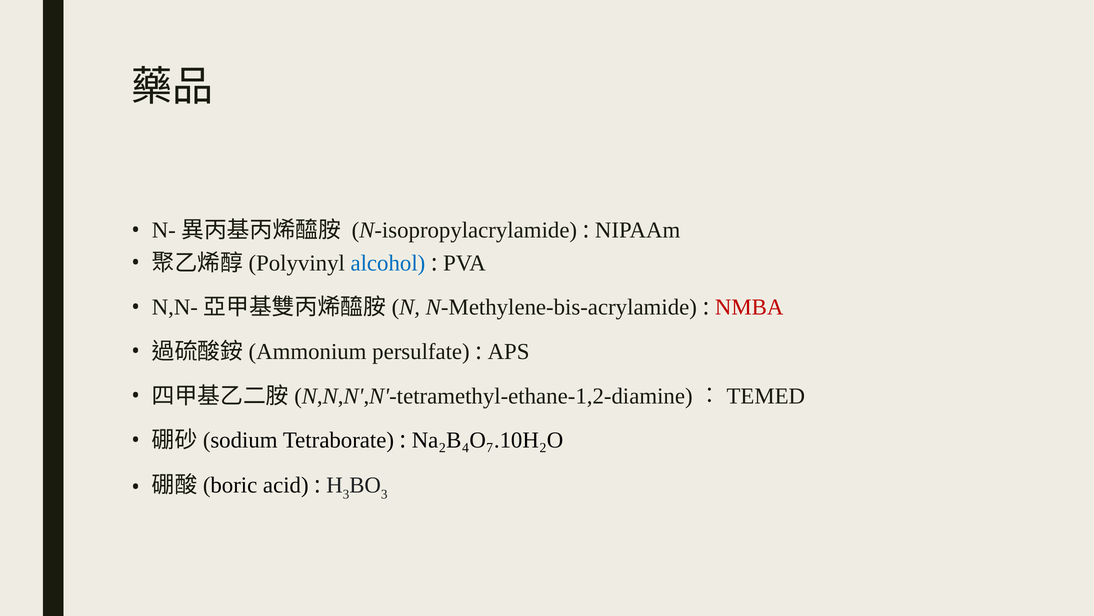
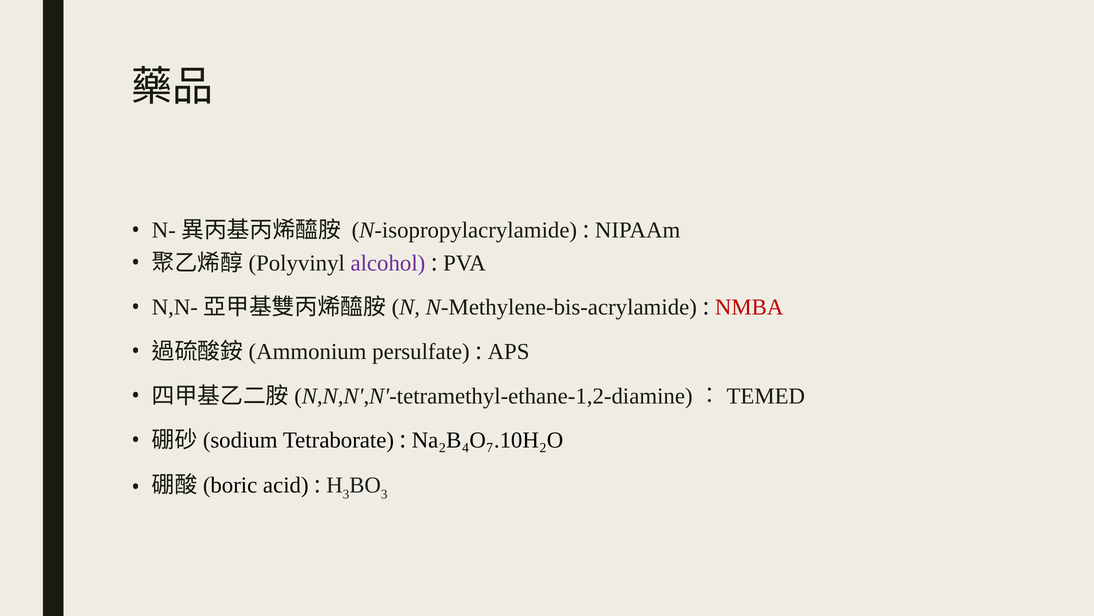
alcohol colour: blue -> purple
